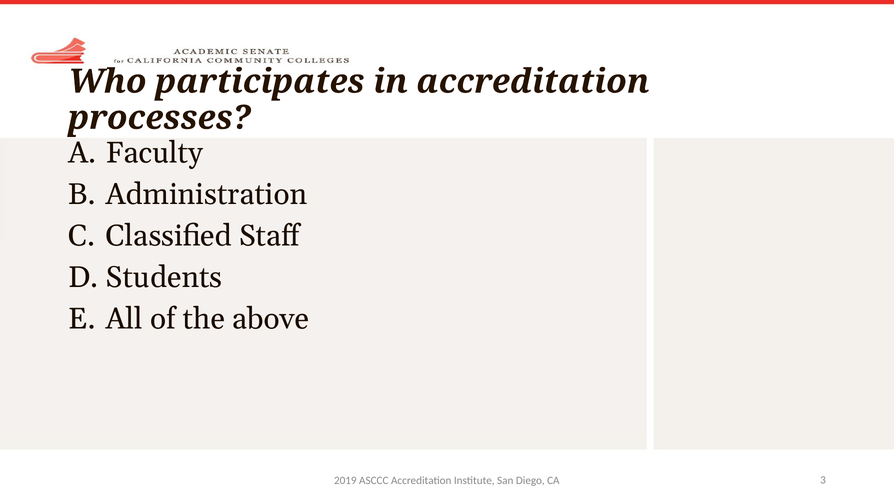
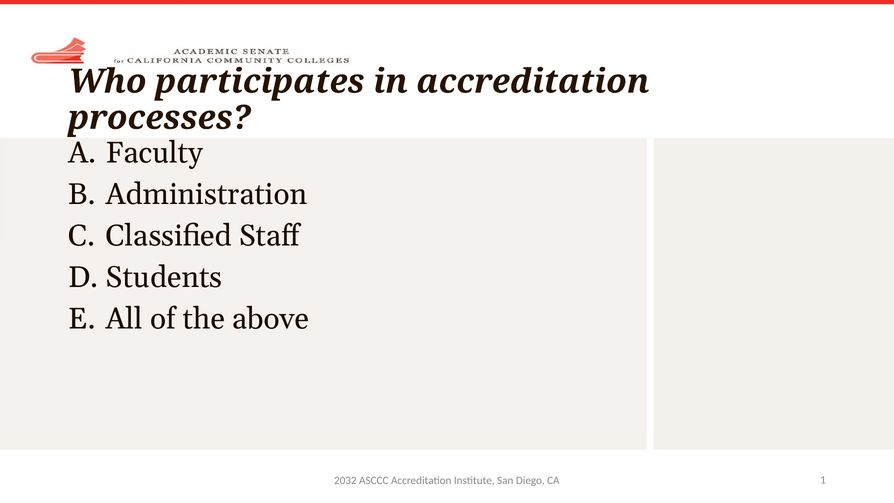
2019: 2019 -> 2032
3: 3 -> 1
